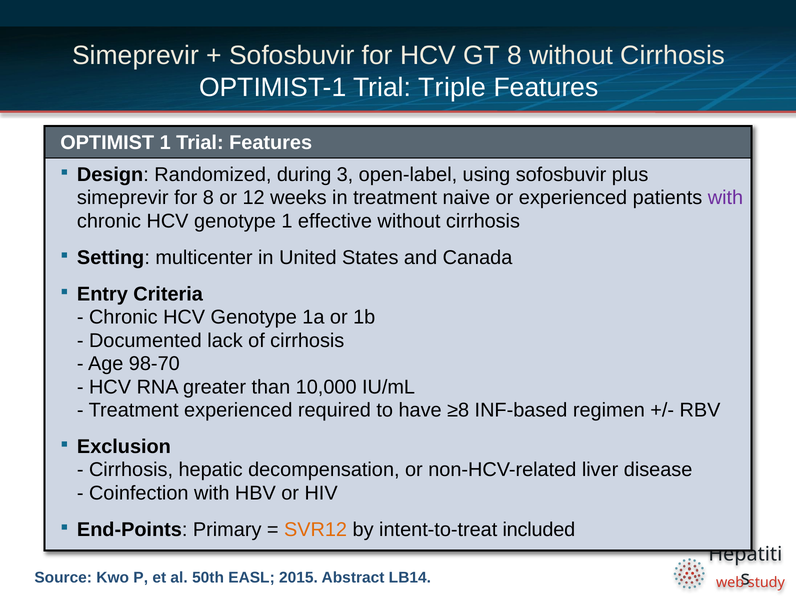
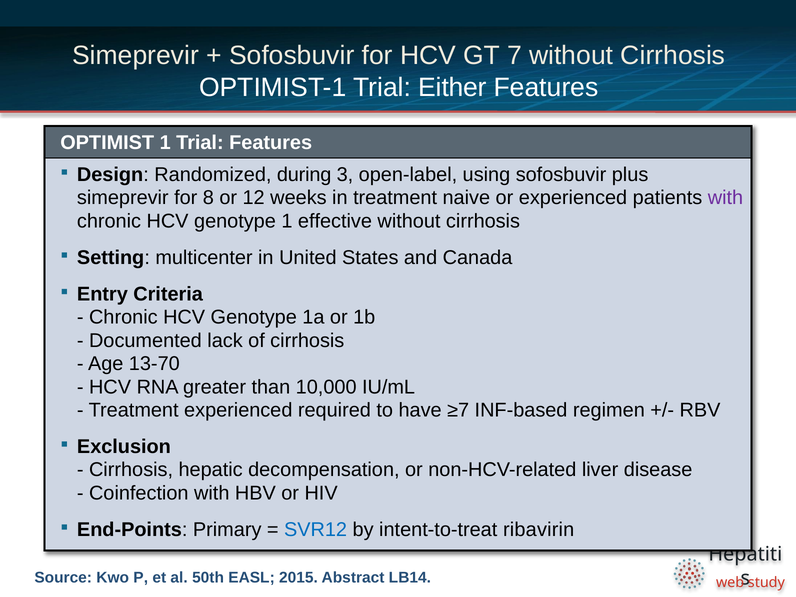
GT 8: 8 -> 7
Triple: Triple -> Either
98-70: 98-70 -> 13-70
≥8: ≥8 -> ≥7
SVR12 colour: orange -> blue
included: included -> ribavirin
